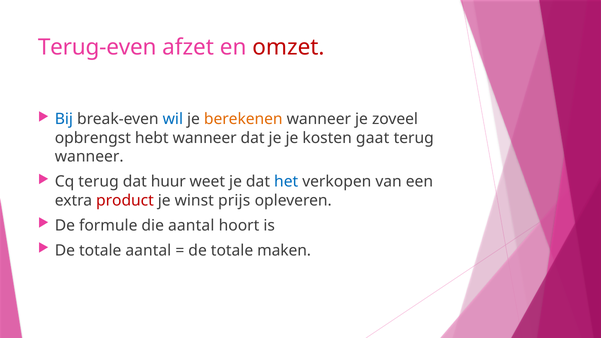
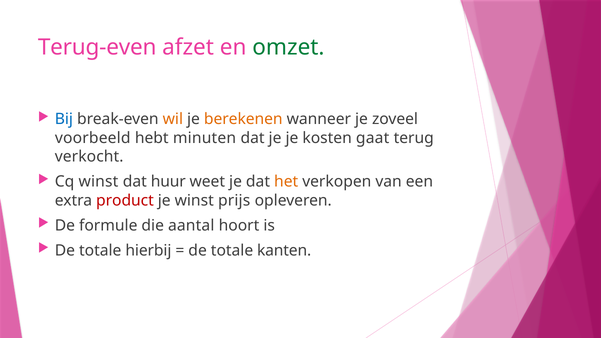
omzet colour: red -> green
wil colour: blue -> orange
opbrengst: opbrengst -> voorbeeld
hebt wanneer: wanneer -> minuten
wanneer at (89, 157): wanneer -> verkocht
Cq terug: terug -> winst
het colour: blue -> orange
totale aantal: aantal -> hierbij
maken: maken -> kanten
